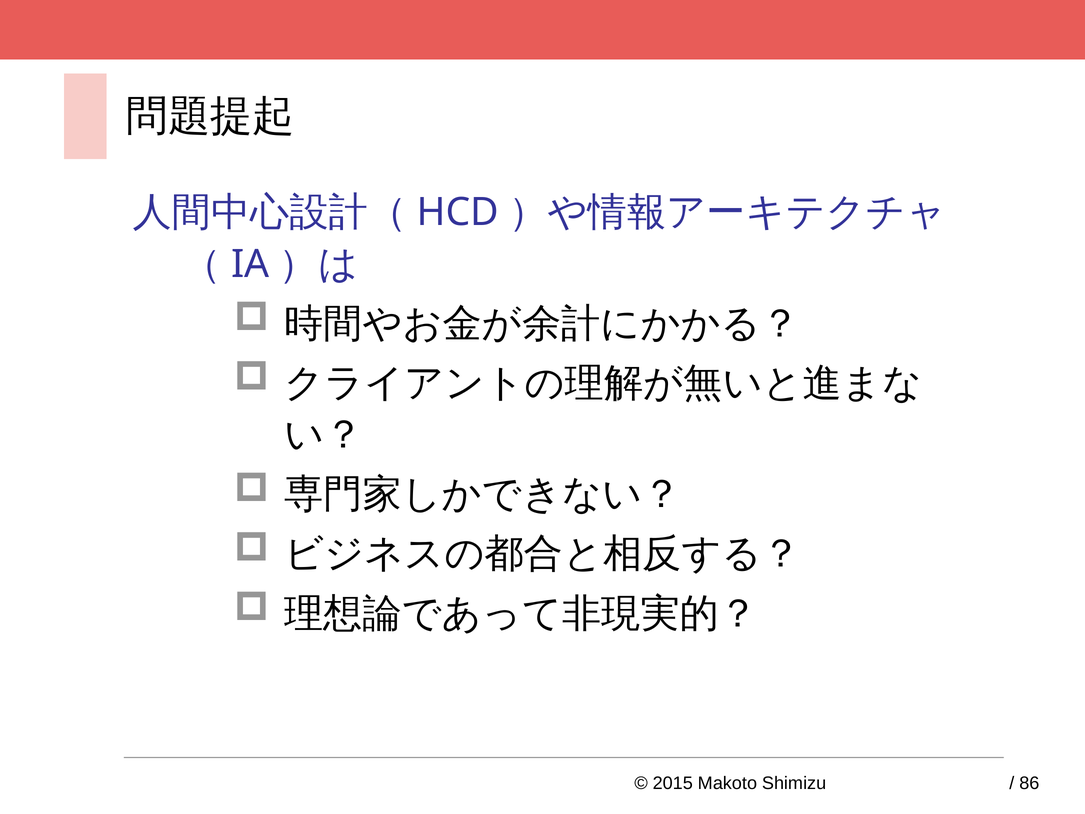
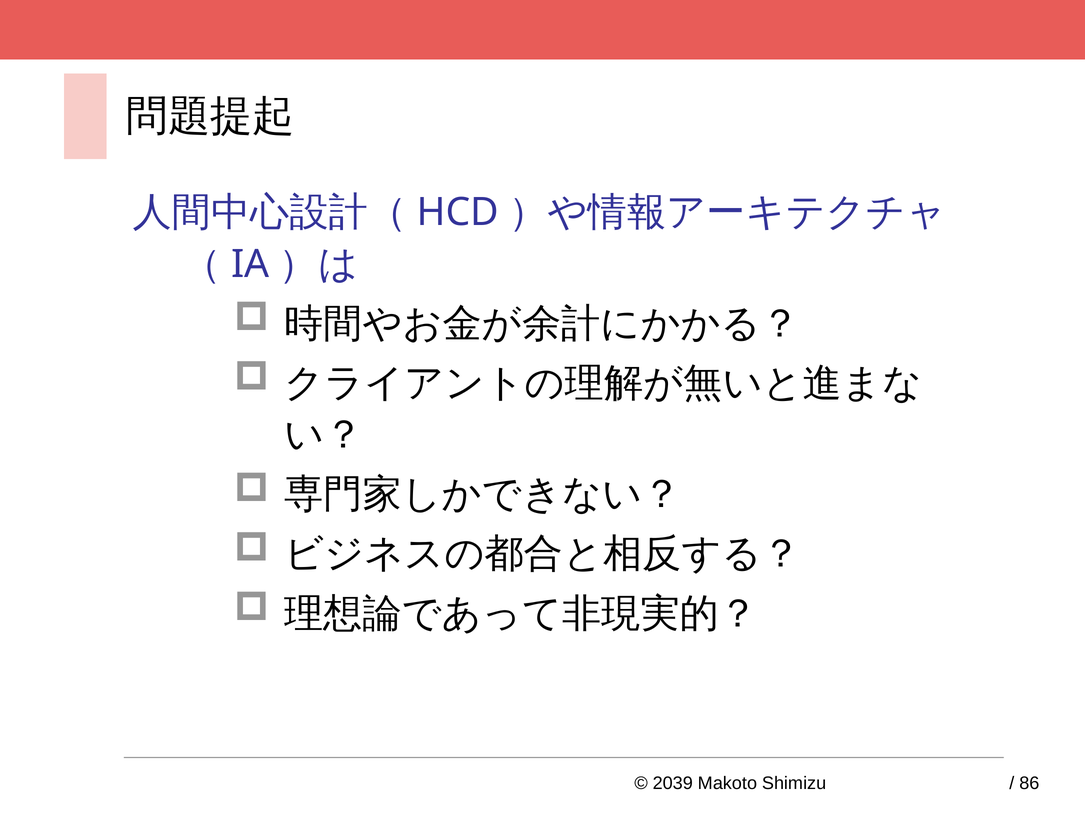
2015: 2015 -> 2039
